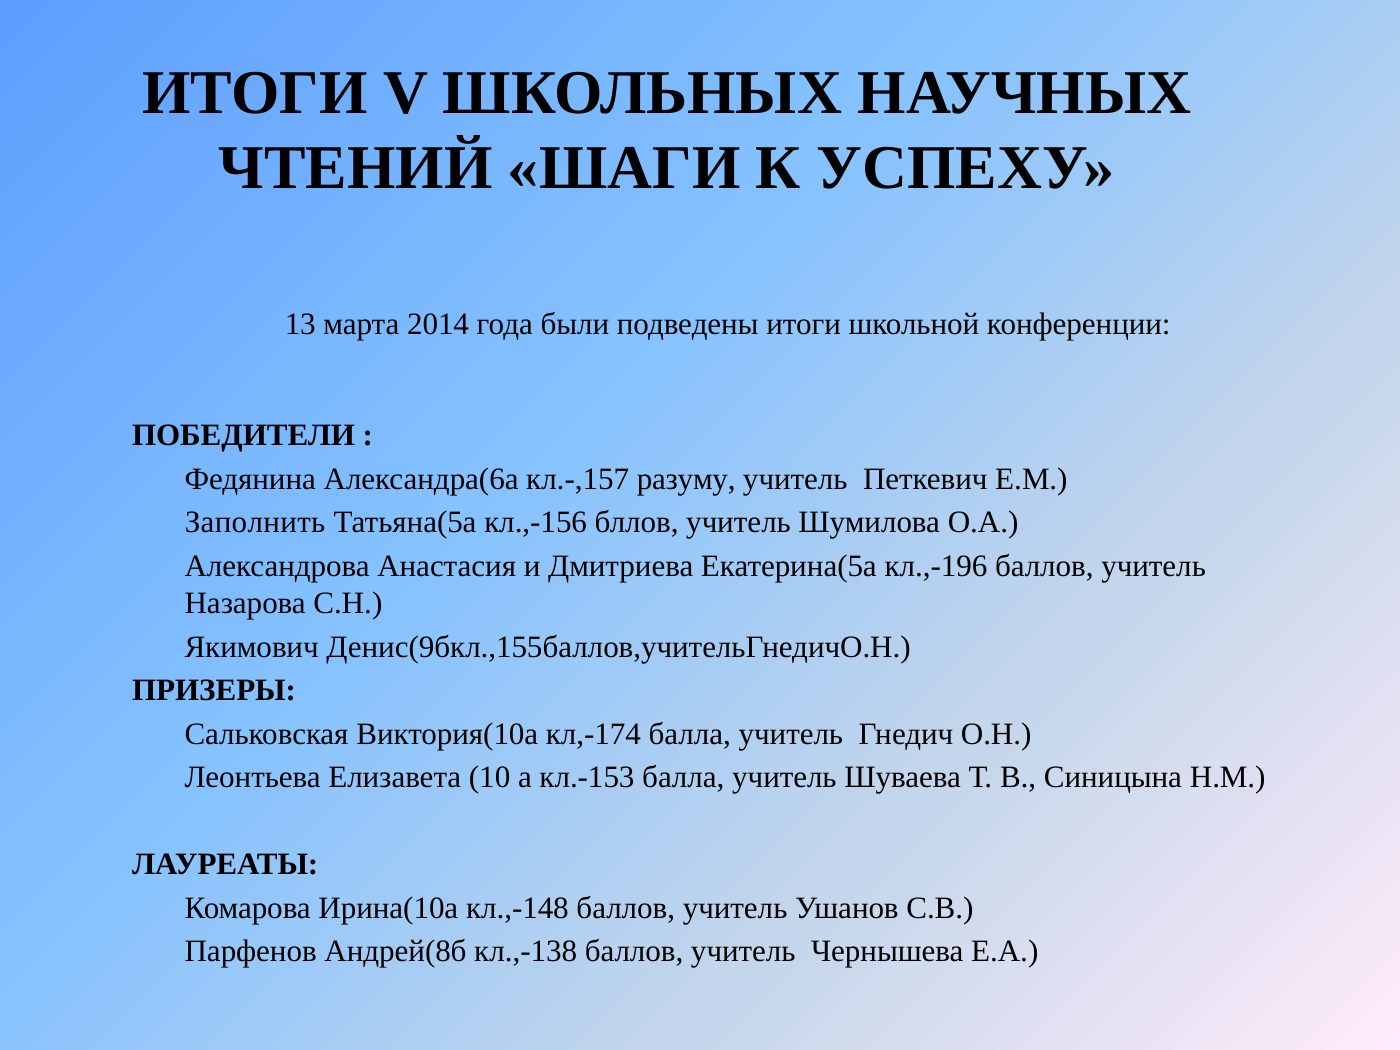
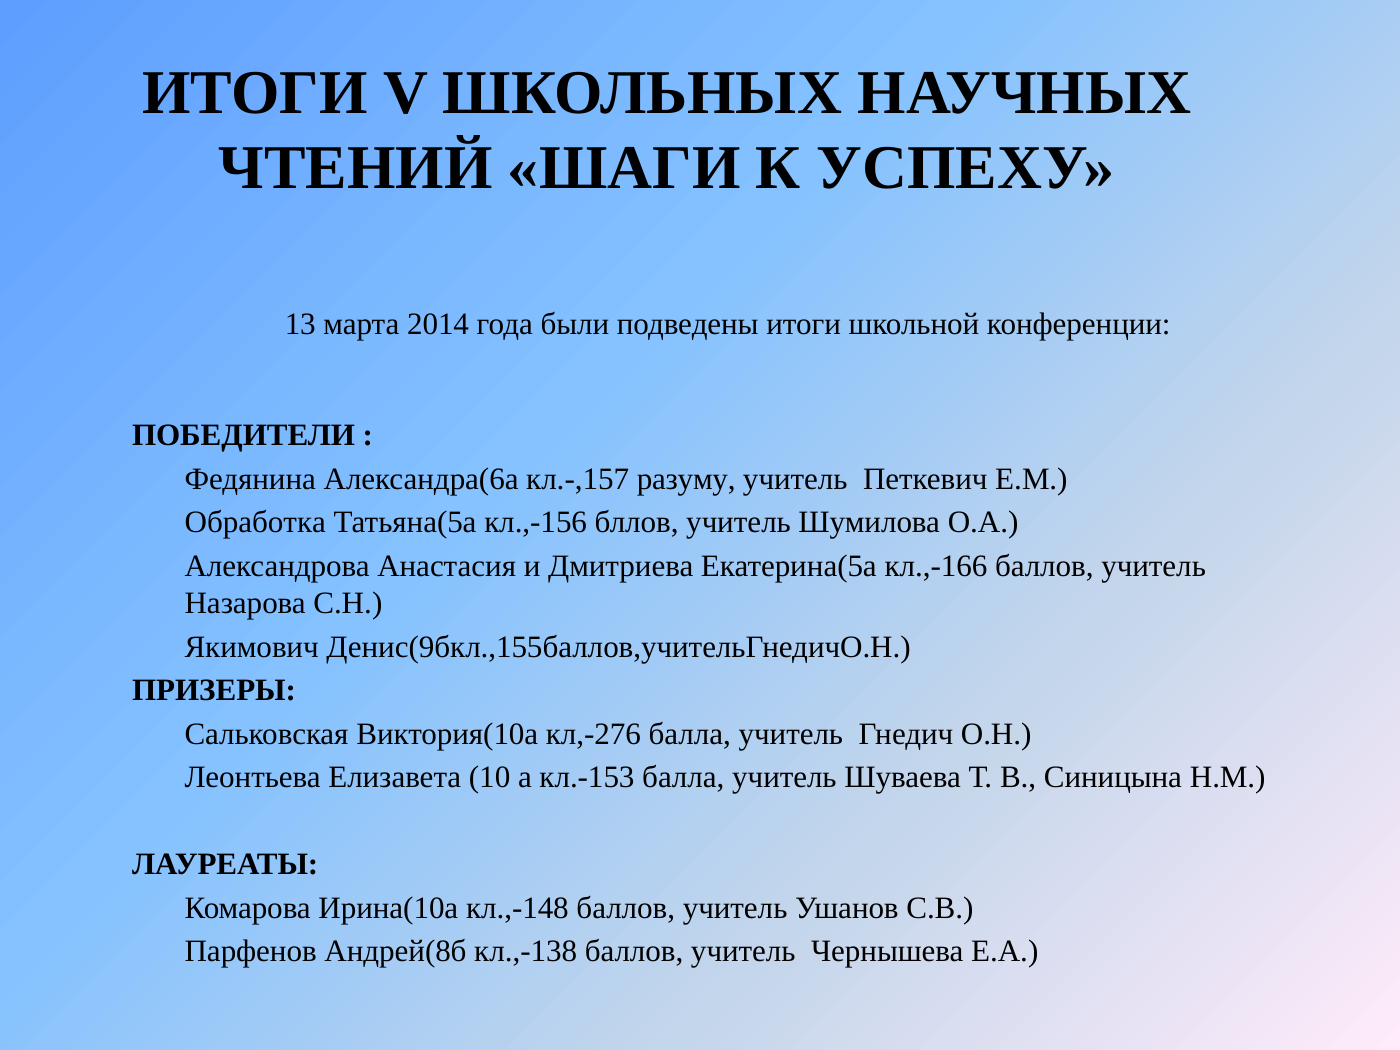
Заполнить: Заполнить -> Обработка
кл.,-196: кл.,-196 -> кл.,-166
кл,-174: кл,-174 -> кл,-276
